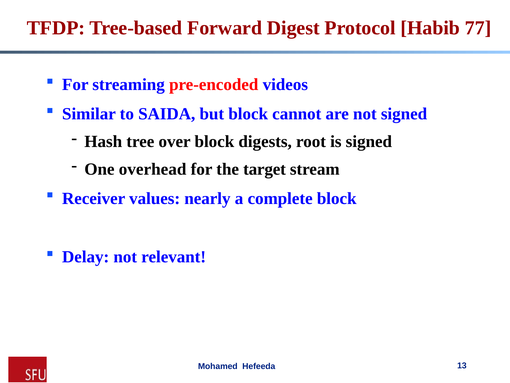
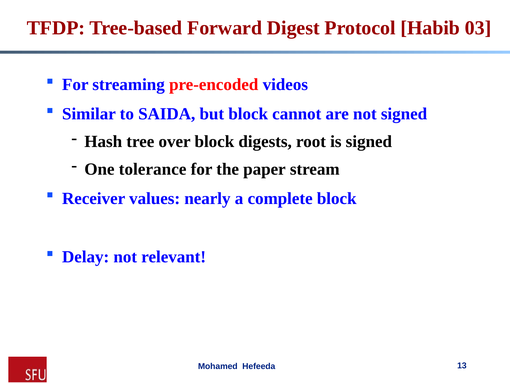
77: 77 -> 03
overhead: overhead -> tolerance
target: target -> paper
